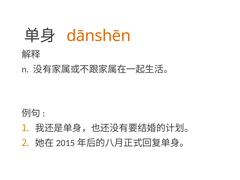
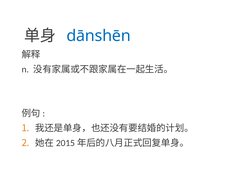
dānshēn colour: orange -> blue
